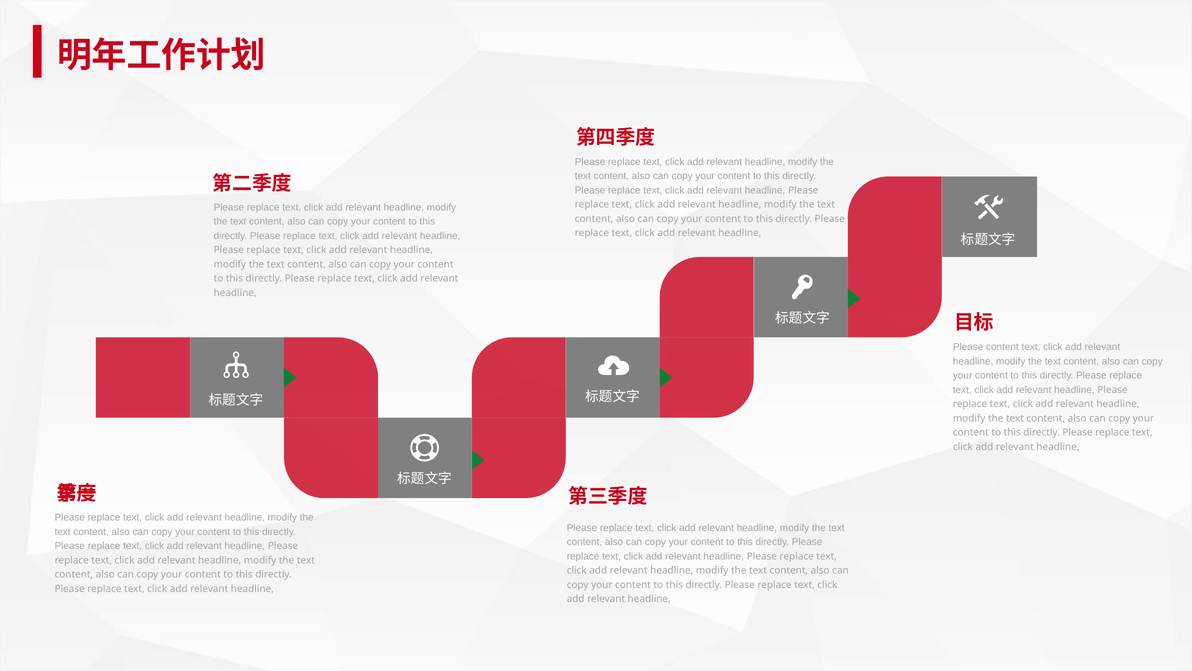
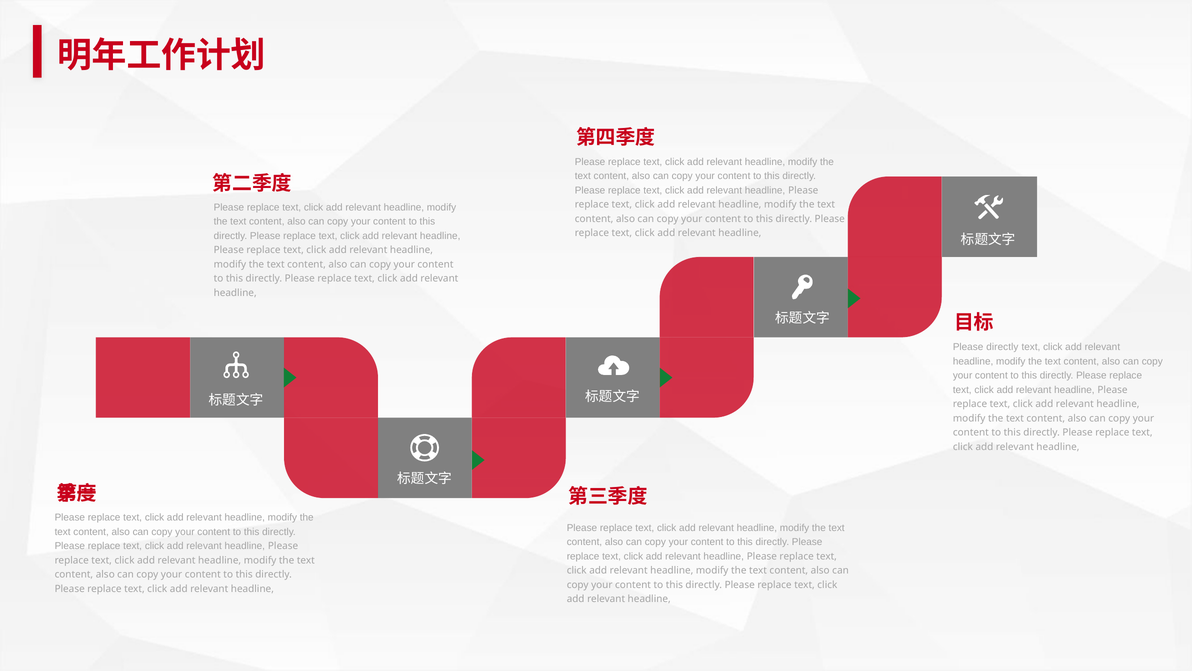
Please content: content -> directly
